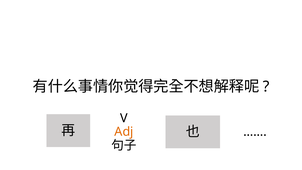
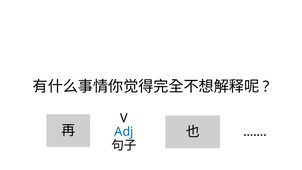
Adj colour: orange -> blue
